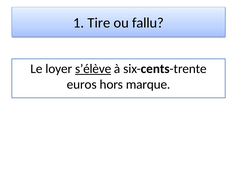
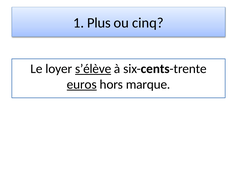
Tire: Tire -> Plus
fallu: fallu -> cinq
euros underline: none -> present
